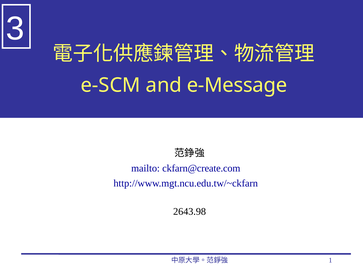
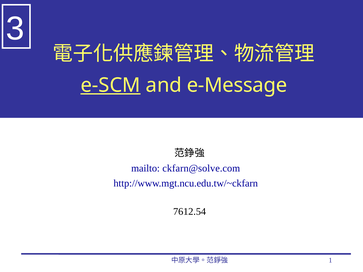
e-SCM underline: none -> present
ckfarn@create.com: ckfarn@create.com -> ckfarn@solve.com
2643.98: 2643.98 -> 7612.54
